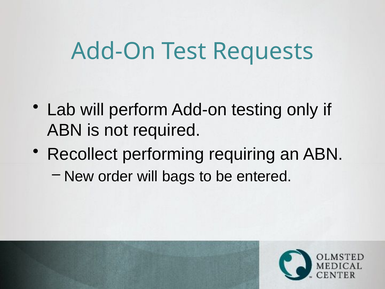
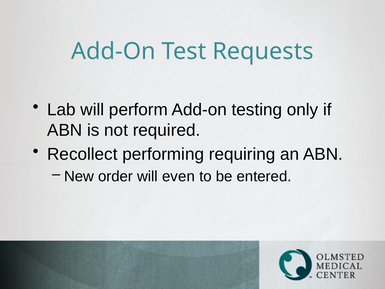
bags: bags -> even
